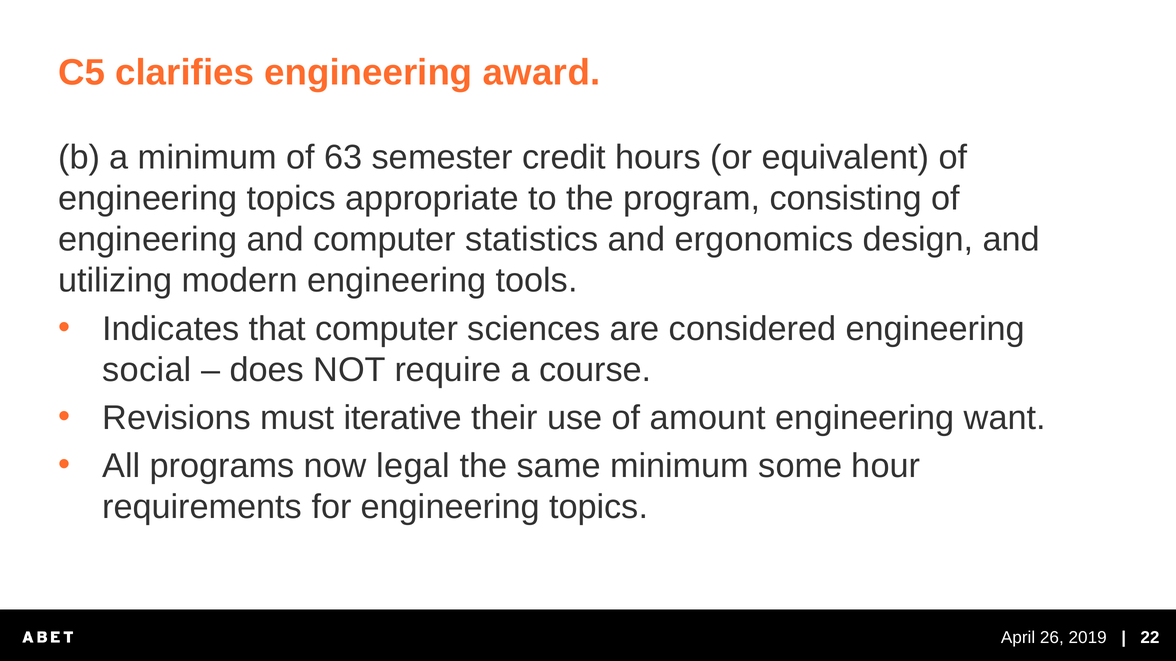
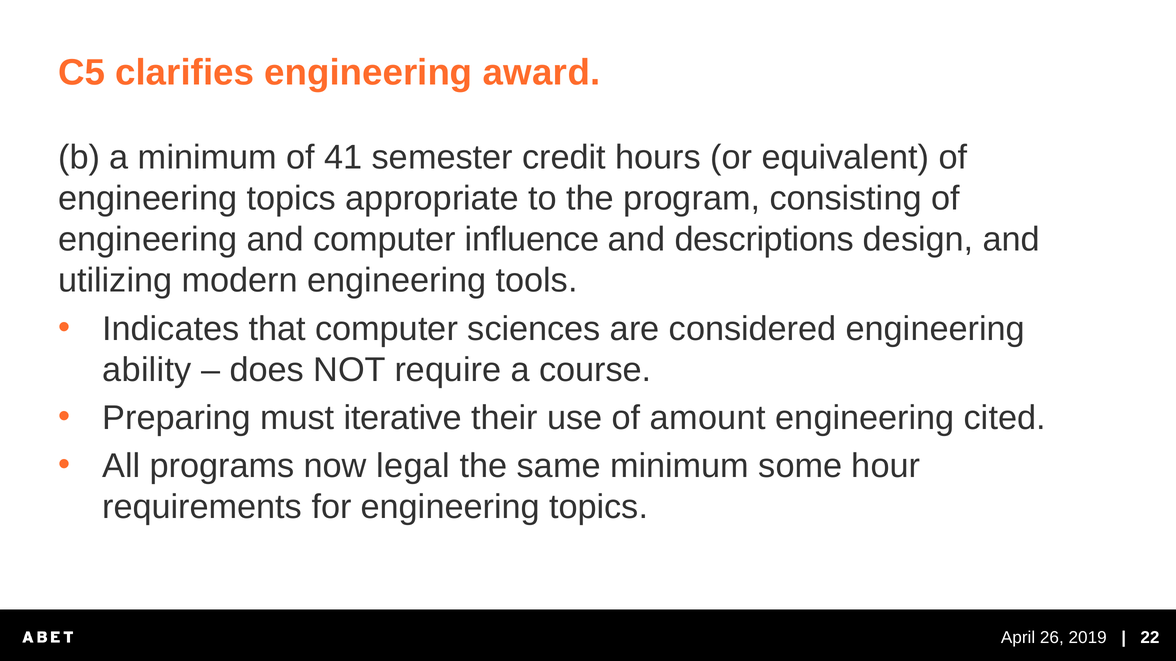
63: 63 -> 41
statistics: statistics -> influence
ergonomics: ergonomics -> descriptions
social: social -> ability
Revisions: Revisions -> Preparing
want: want -> cited
